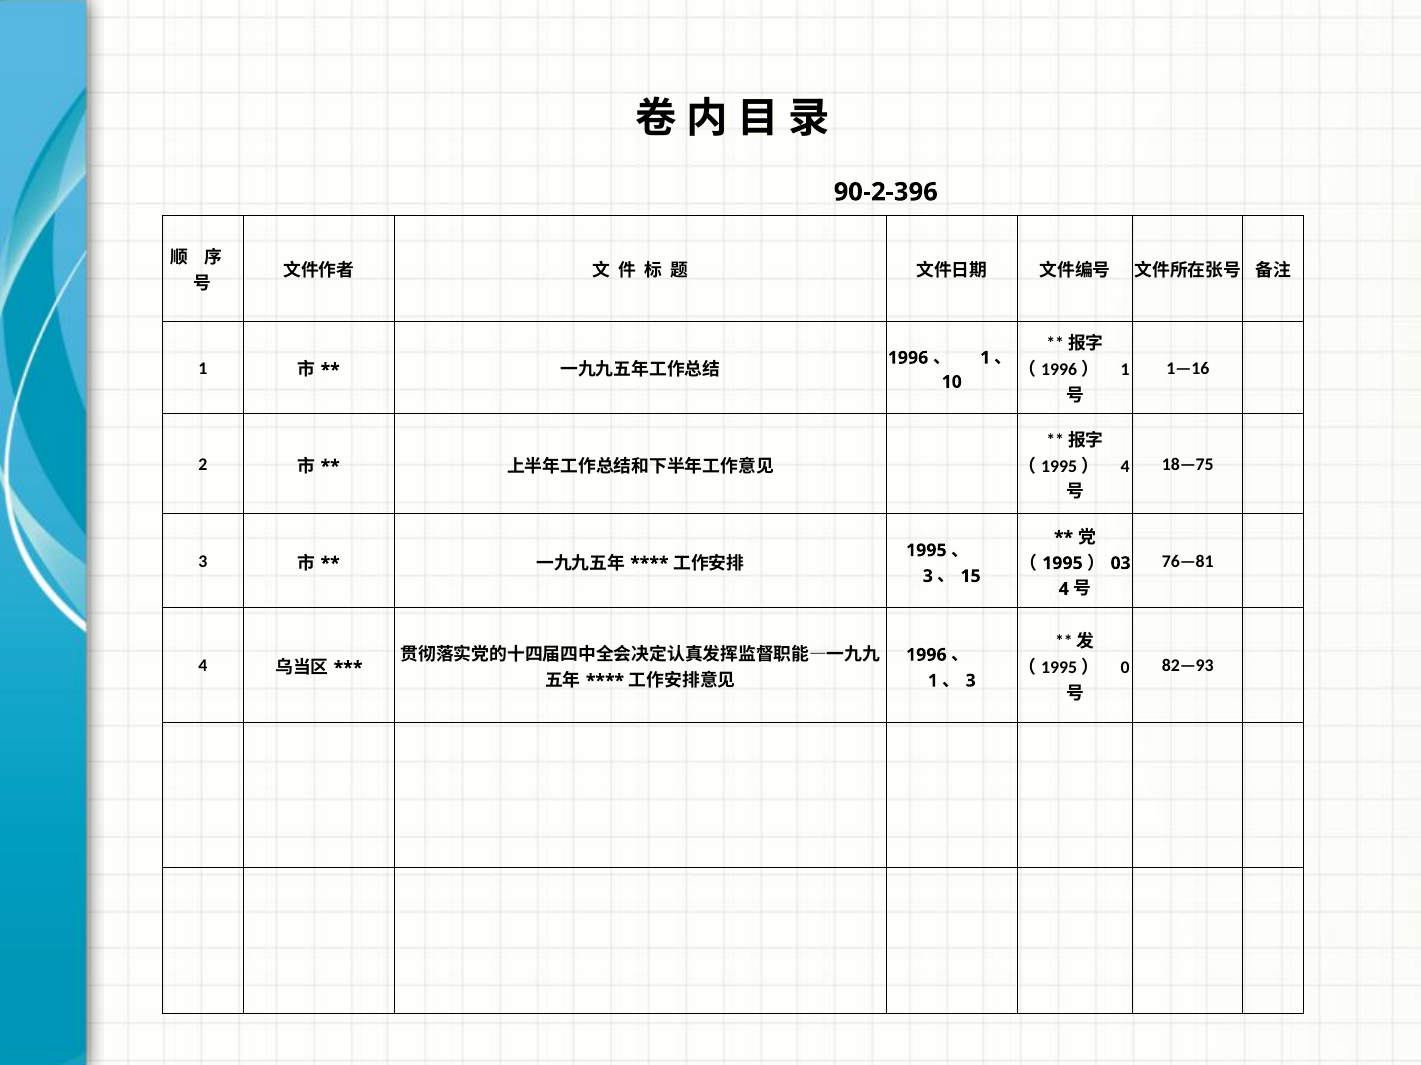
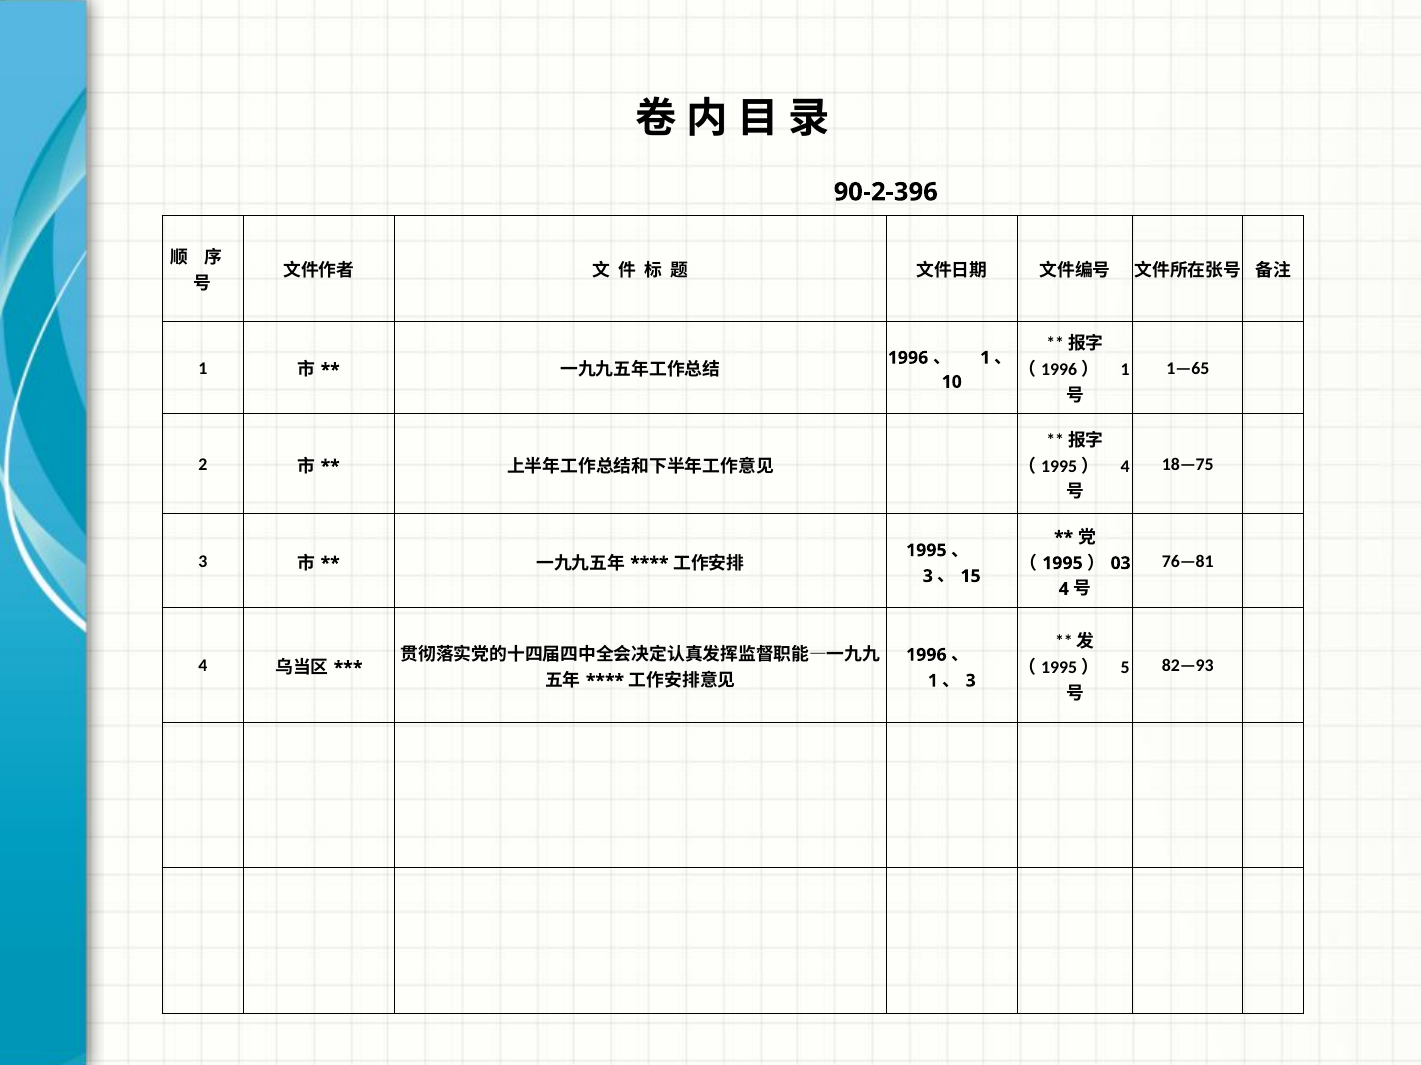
1—16: 1—16 -> 1—65
0: 0 -> 5
